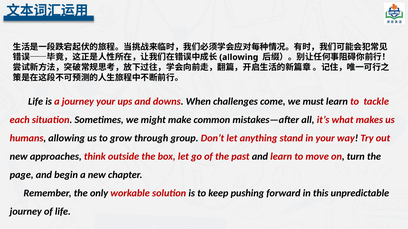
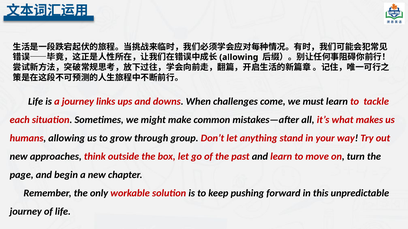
journey your: your -> links
